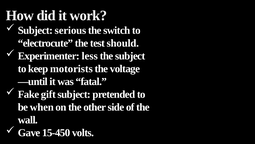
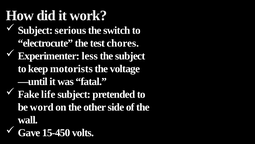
should: should -> chores
gift: gift -> life
when: when -> word
